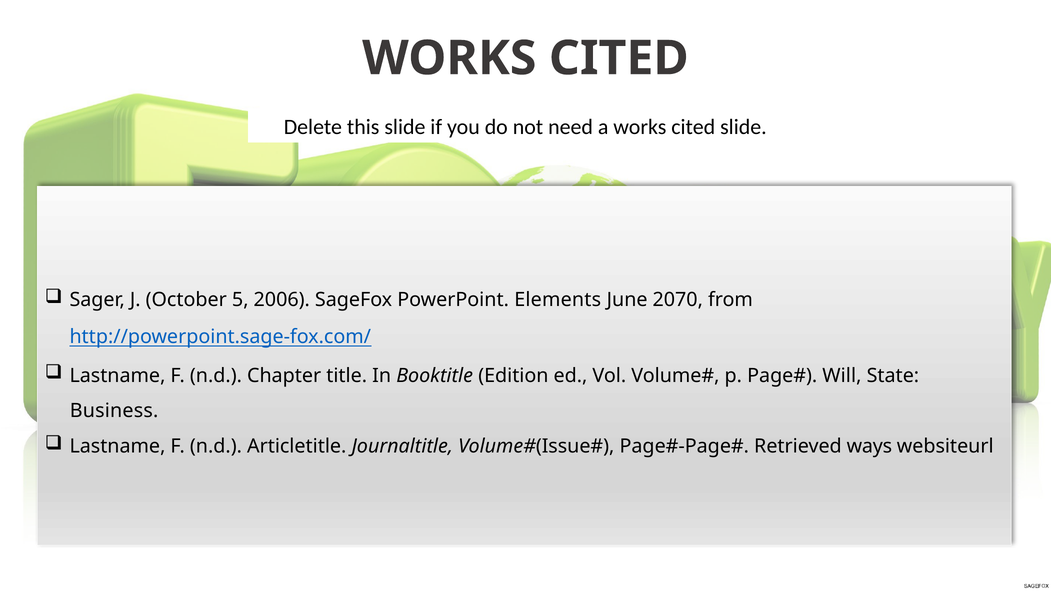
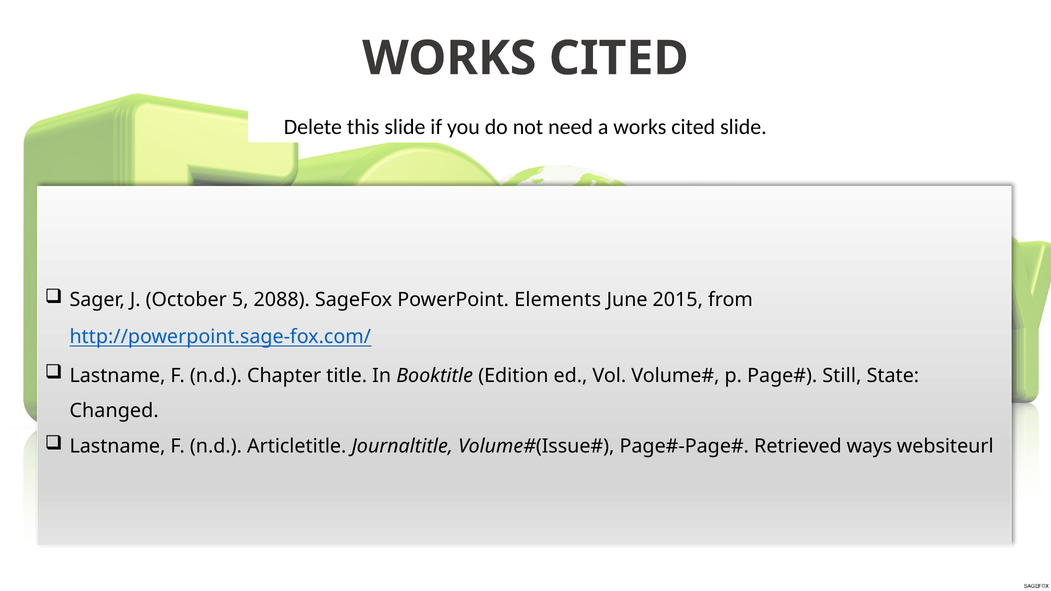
2006: 2006 -> 2088
2070: 2070 -> 2015
Will: Will -> Still
Business: Business -> Changed
